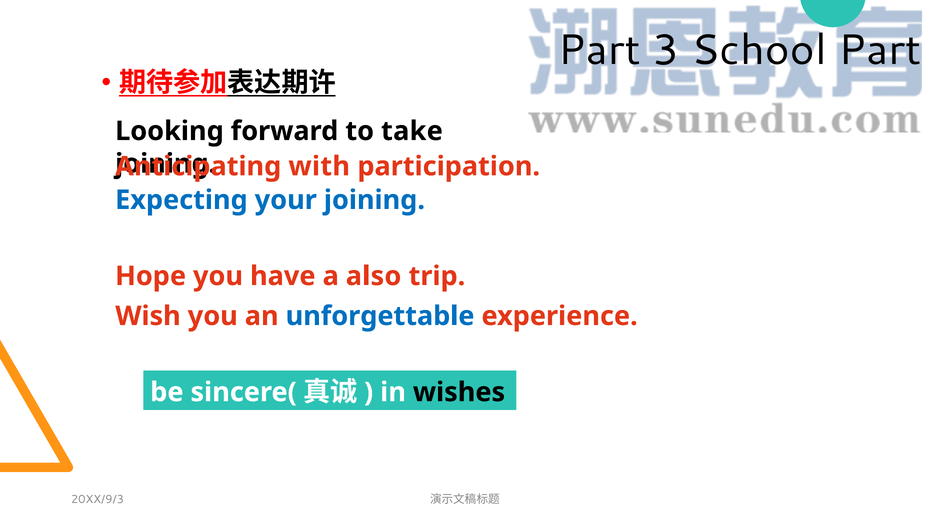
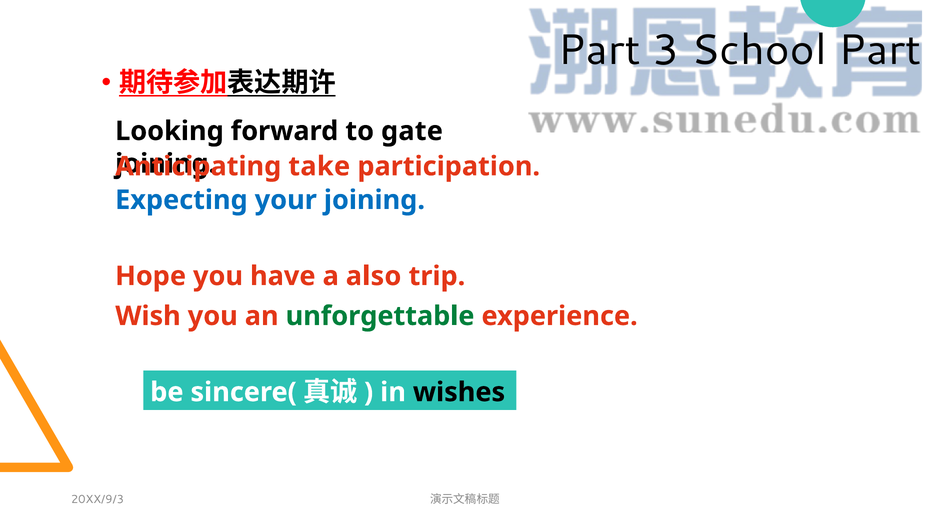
take: take -> gate
with: with -> take
unforgettable colour: blue -> green
